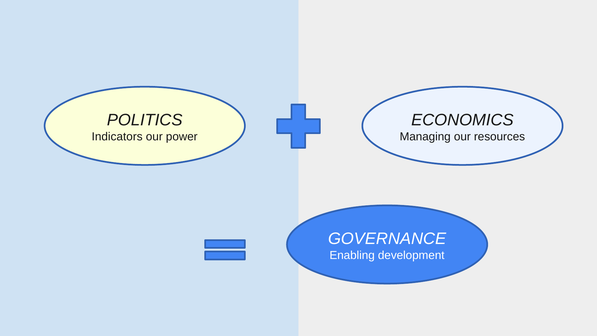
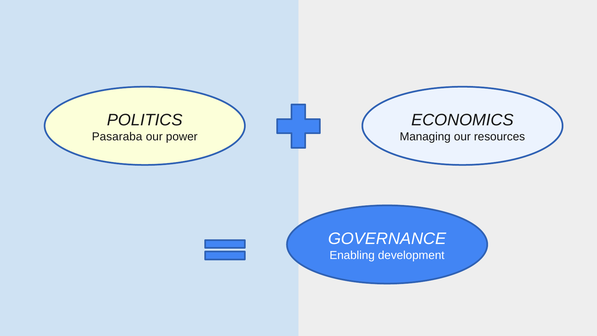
Indicators: Indicators -> Pasaraba
